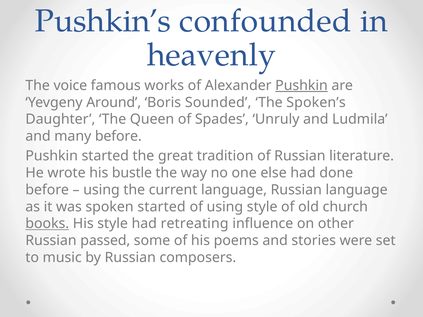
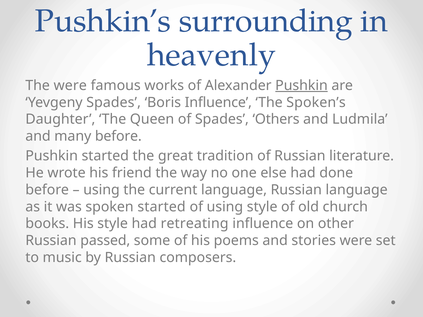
confounded: confounded -> surrounding
The voice: voice -> were
Yevgeny Around: Around -> Spades
Boris Sounded: Sounded -> Influence
Unruly: Unruly -> Others
bustle: bustle -> friend
books underline: present -> none
